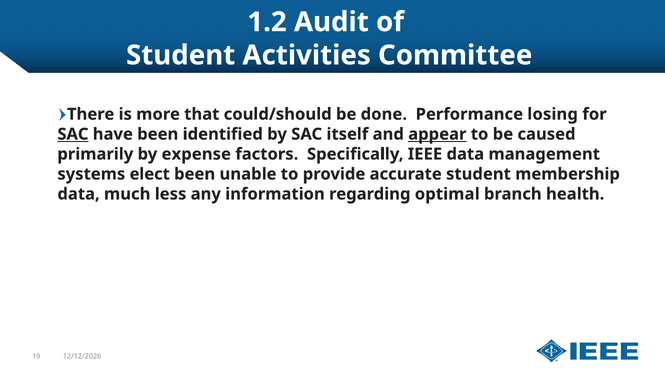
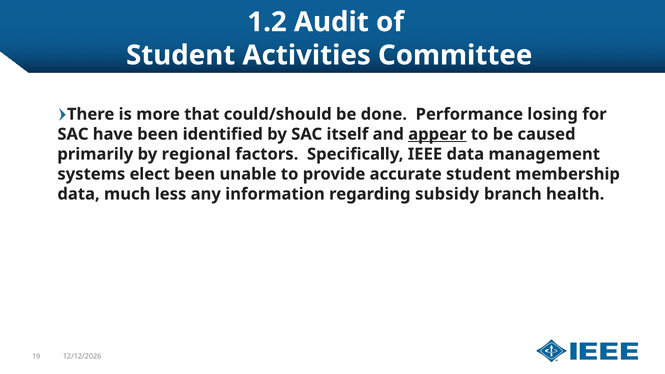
SAC at (73, 134) underline: present -> none
expense: expense -> regional
optimal: optimal -> subsidy
